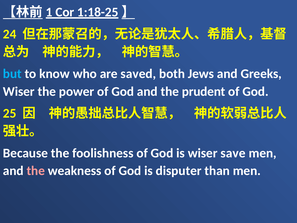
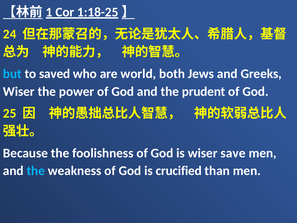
know: know -> saved
saved: saved -> world
the at (36, 171) colour: pink -> light blue
disputer: disputer -> crucified
